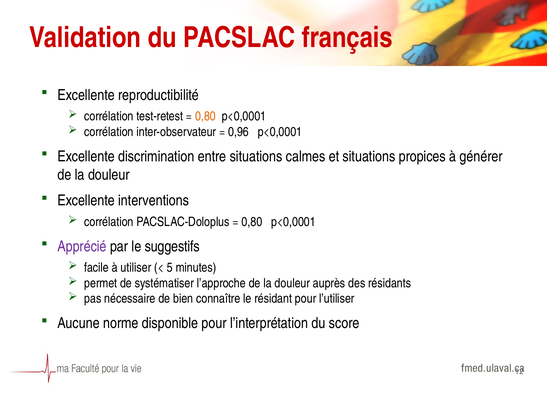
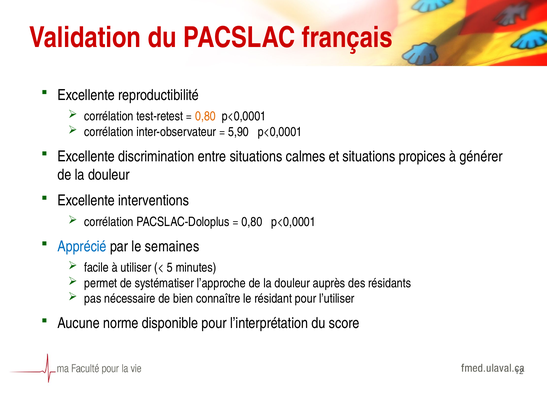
0,96: 0,96 -> 5,90
Apprécié colour: purple -> blue
suggestifs: suggestifs -> semaines
